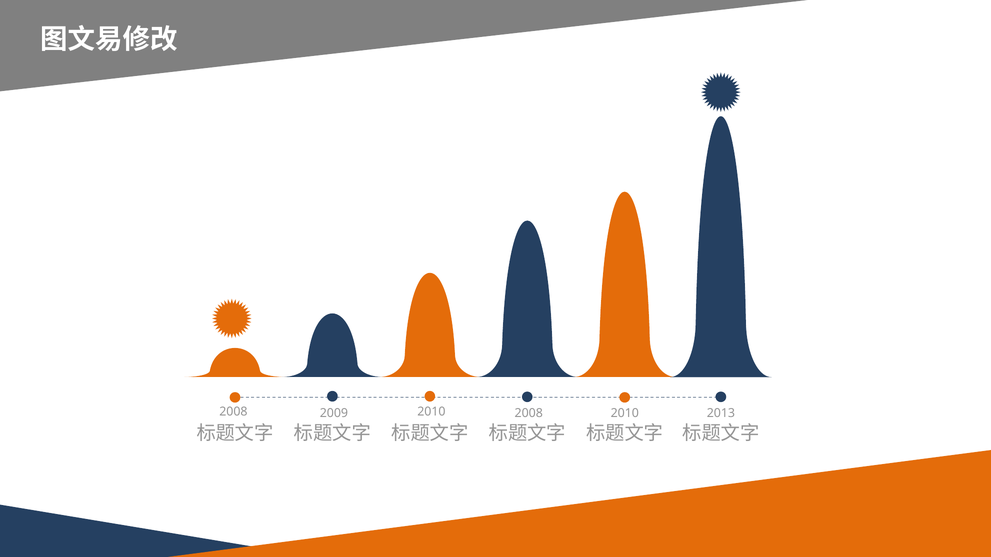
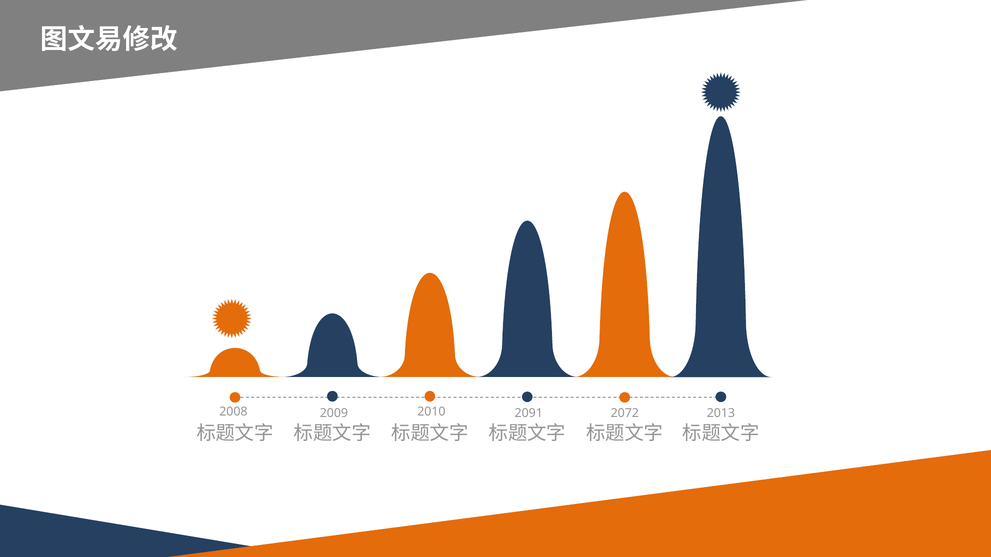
2008 at (529, 413): 2008 -> 2091
2010 at (625, 413): 2010 -> 2072
